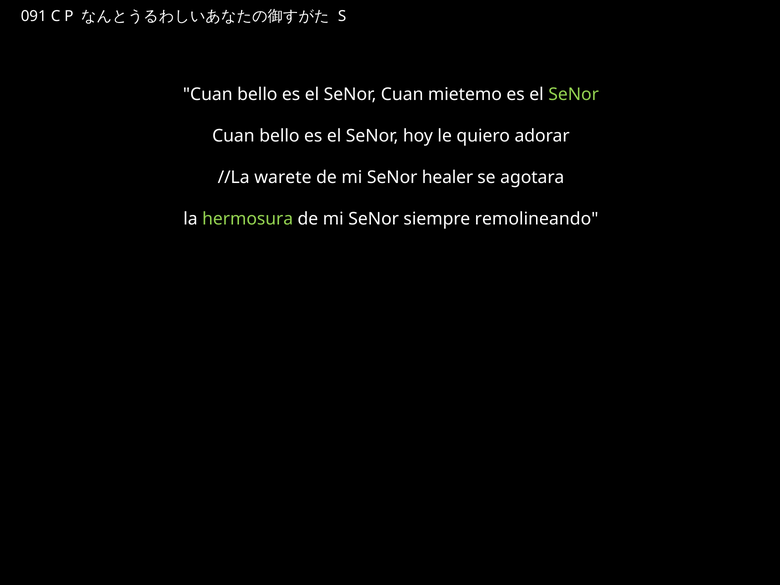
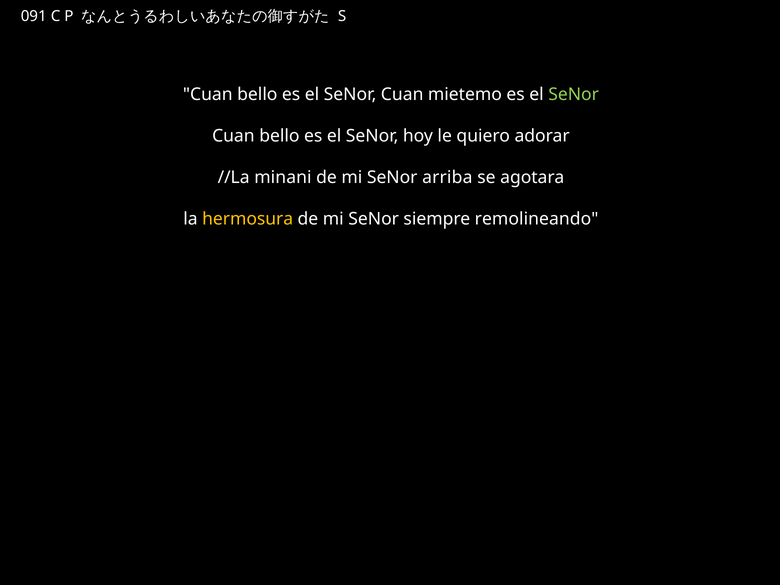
warete: warete -> minani
healer: healer -> arriba
hermosura colour: light green -> yellow
